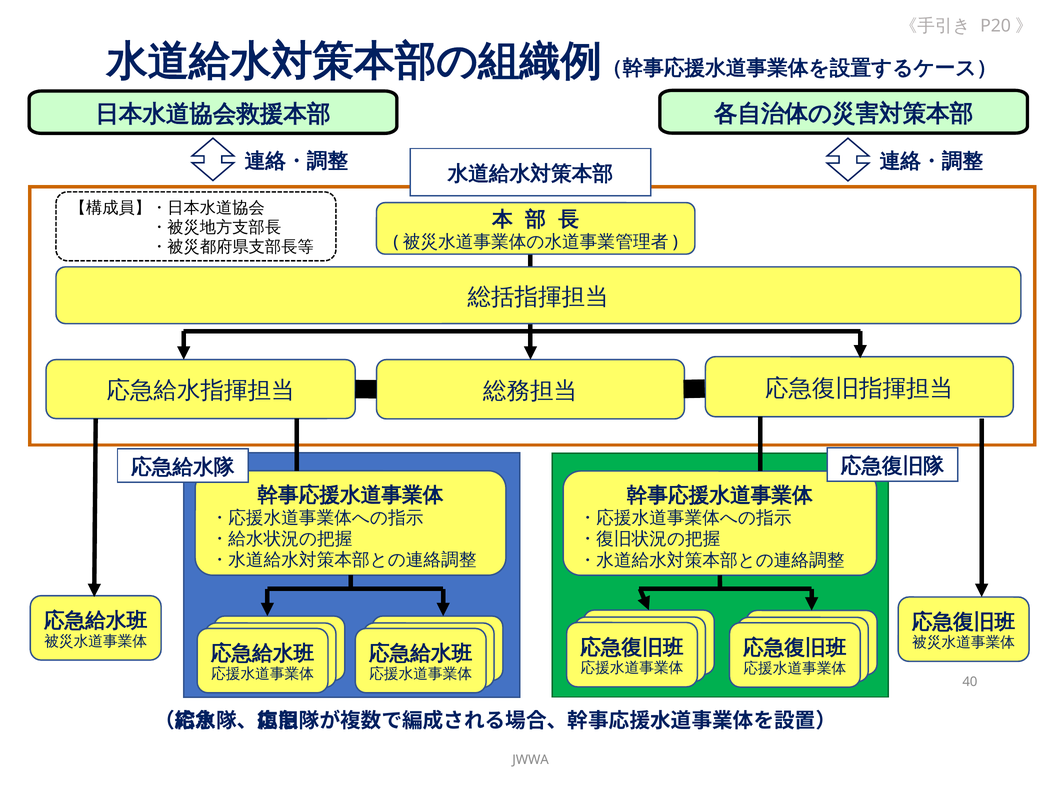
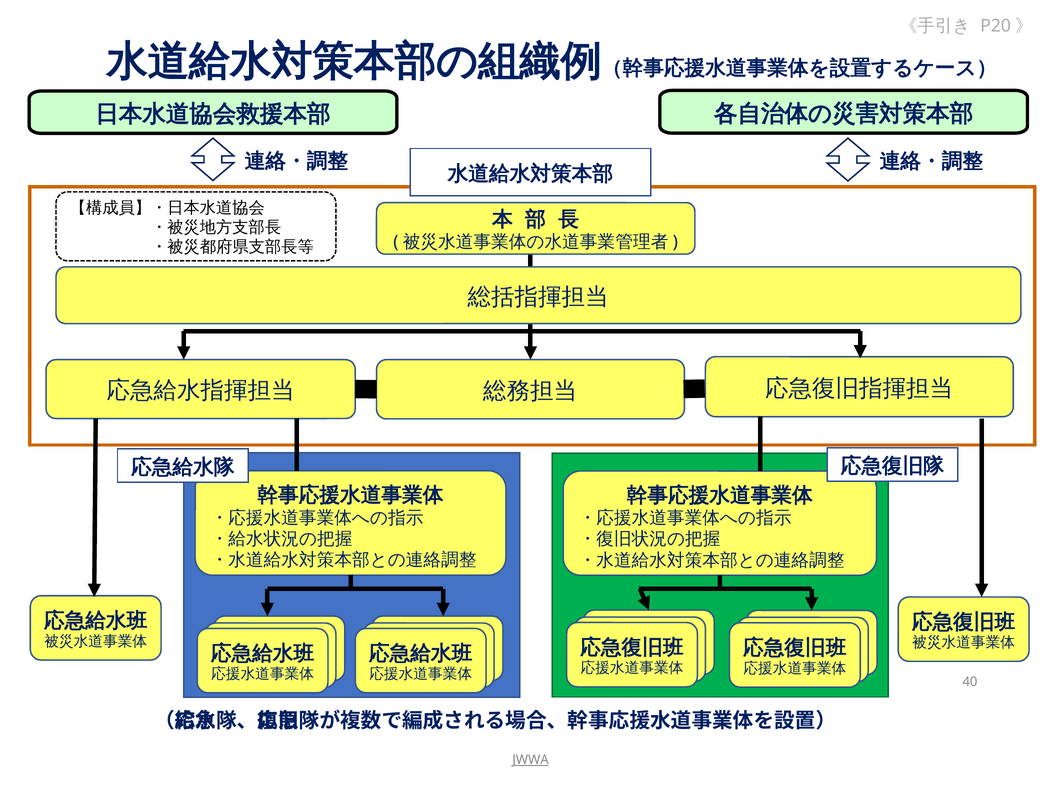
JWWA underline: none -> present
